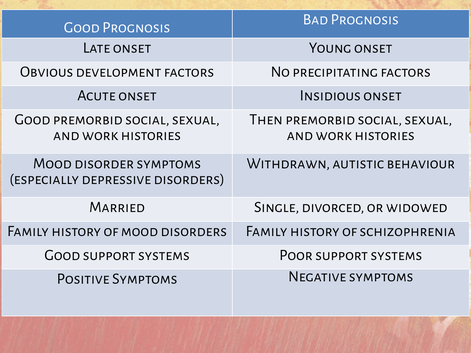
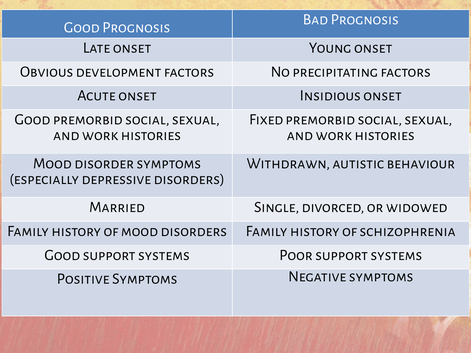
Then: Then -> Fixed
